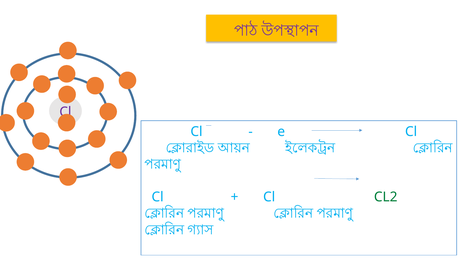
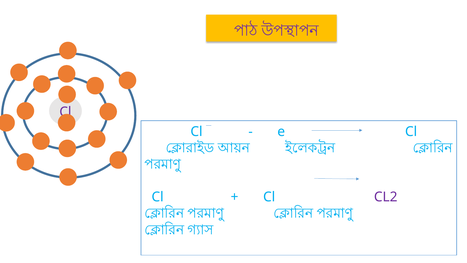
CL2 colour: green -> purple
